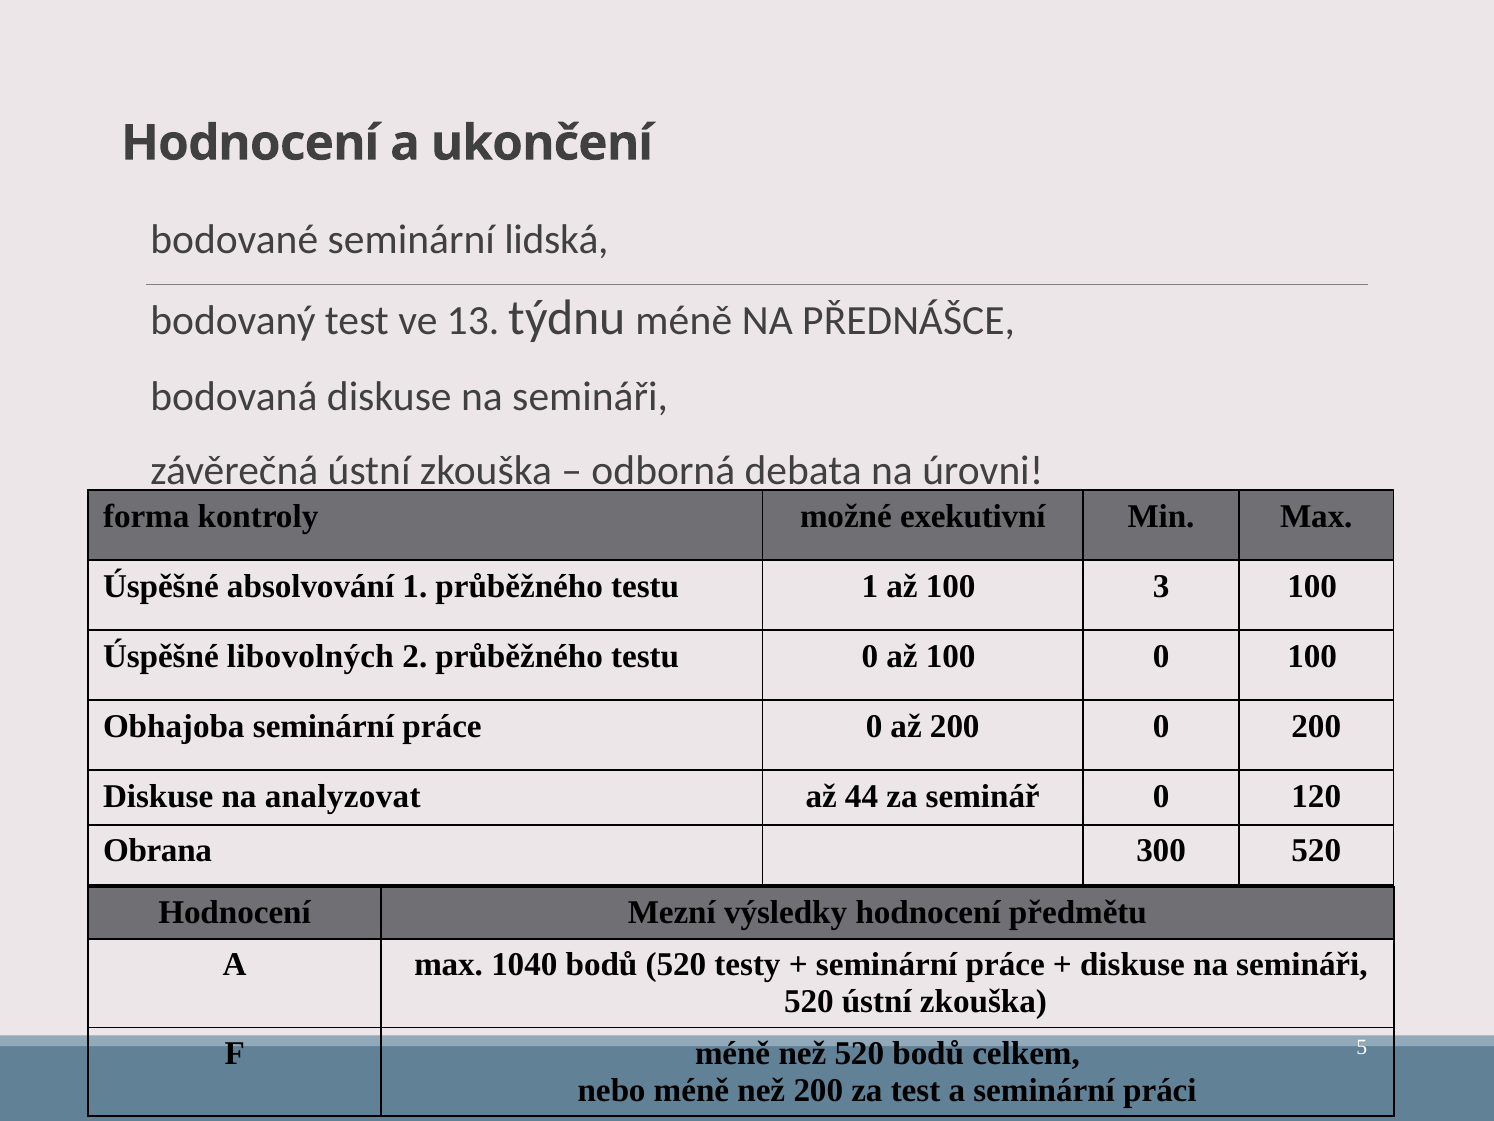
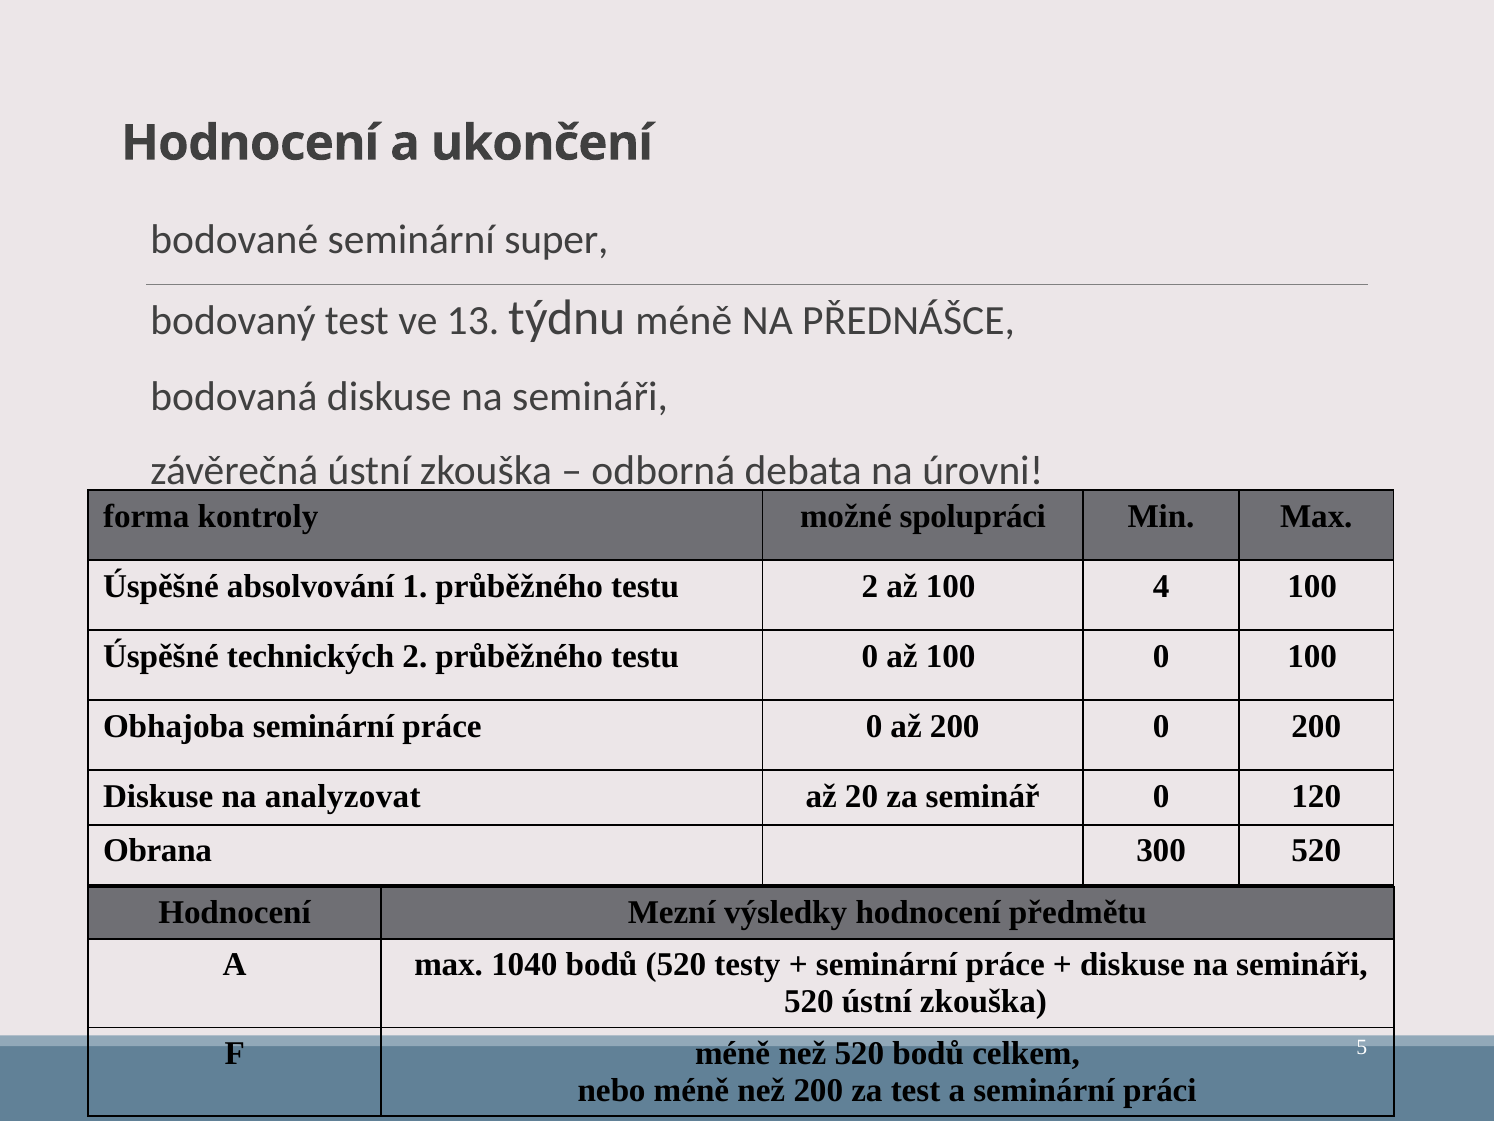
lidská: lidská -> super
exekutivní: exekutivní -> spolupráci
testu 1: 1 -> 2
3: 3 -> 4
libovolných: libovolných -> technických
44: 44 -> 20
